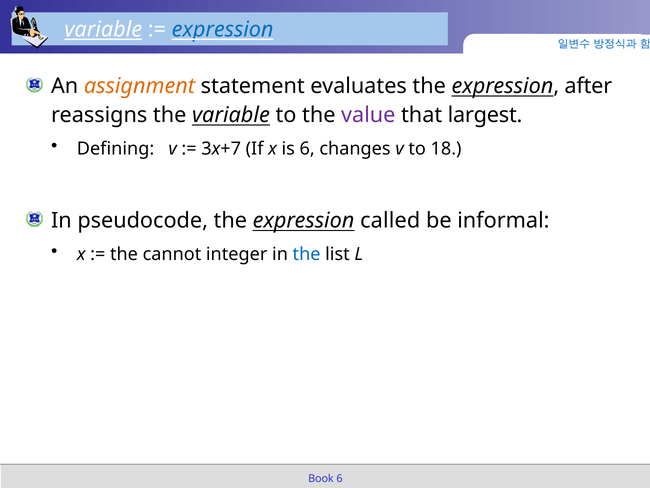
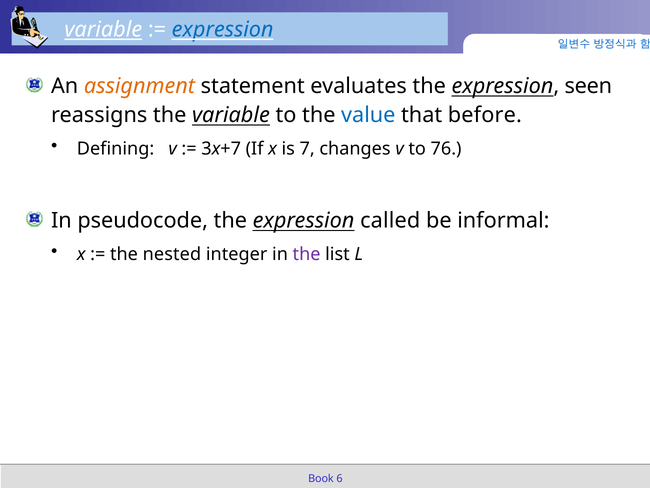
after: after -> seen
value colour: purple -> blue
largest: largest -> before
is 6: 6 -> 7
18: 18 -> 76
cannot: cannot -> nested
the at (307, 254) colour: blue -> purple
